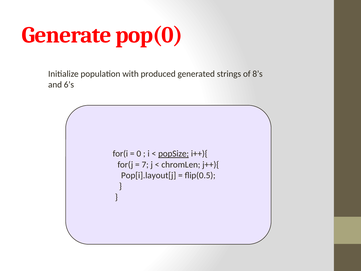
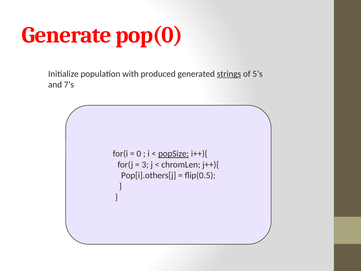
strings underline: none -> present
8’s: 8’s -> 5’s
6’s: 6’s -> 7’s
7: 7 -> 3
Pop[i].layout[j: Pop[i].layout[j -> Pop[i].others[j
